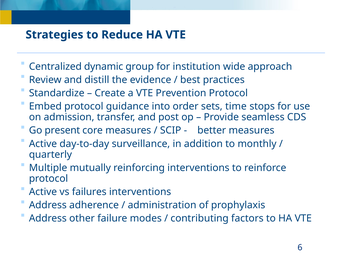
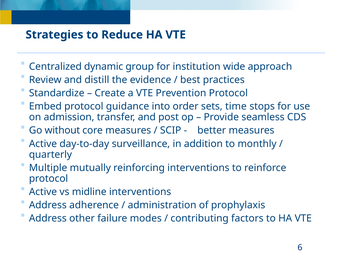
present: present -> without
failures: failures -> midline
